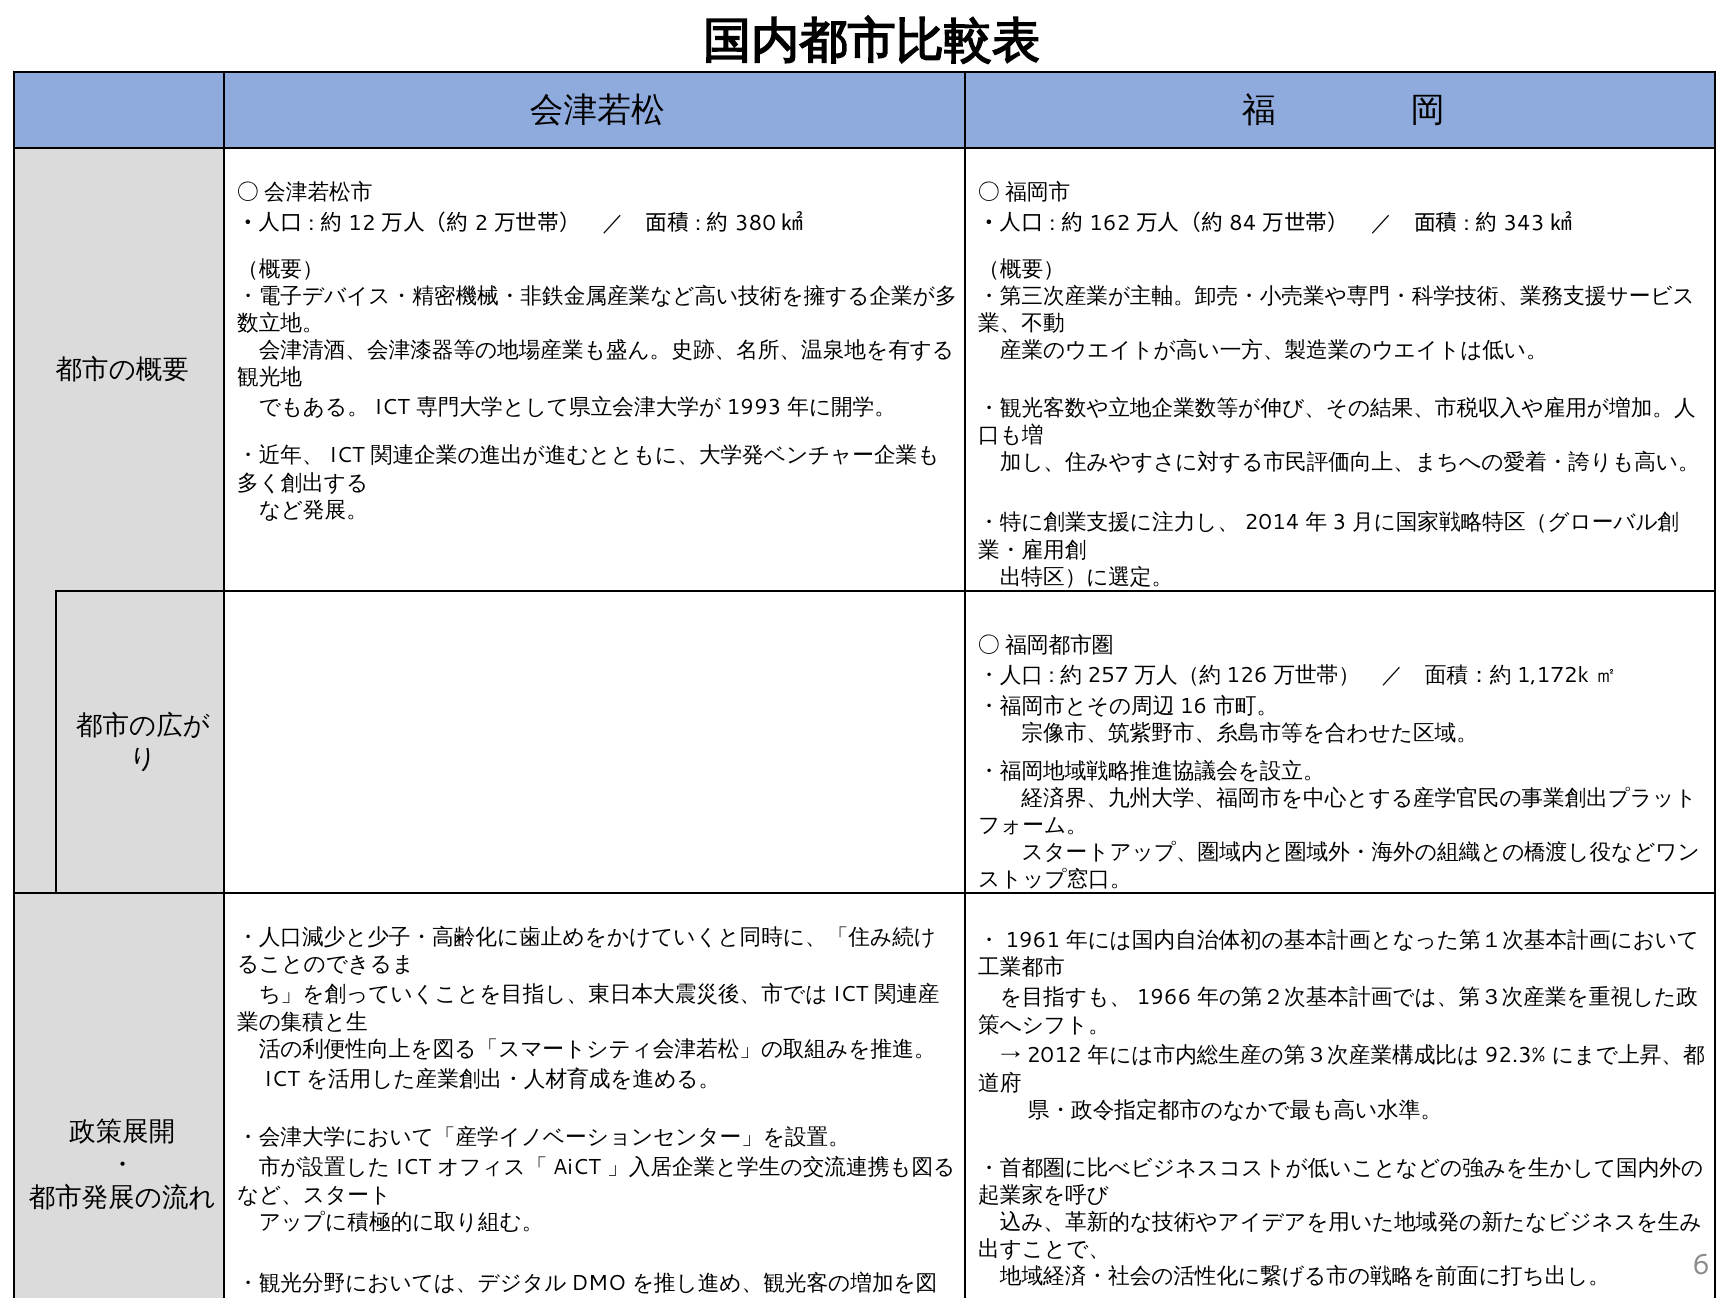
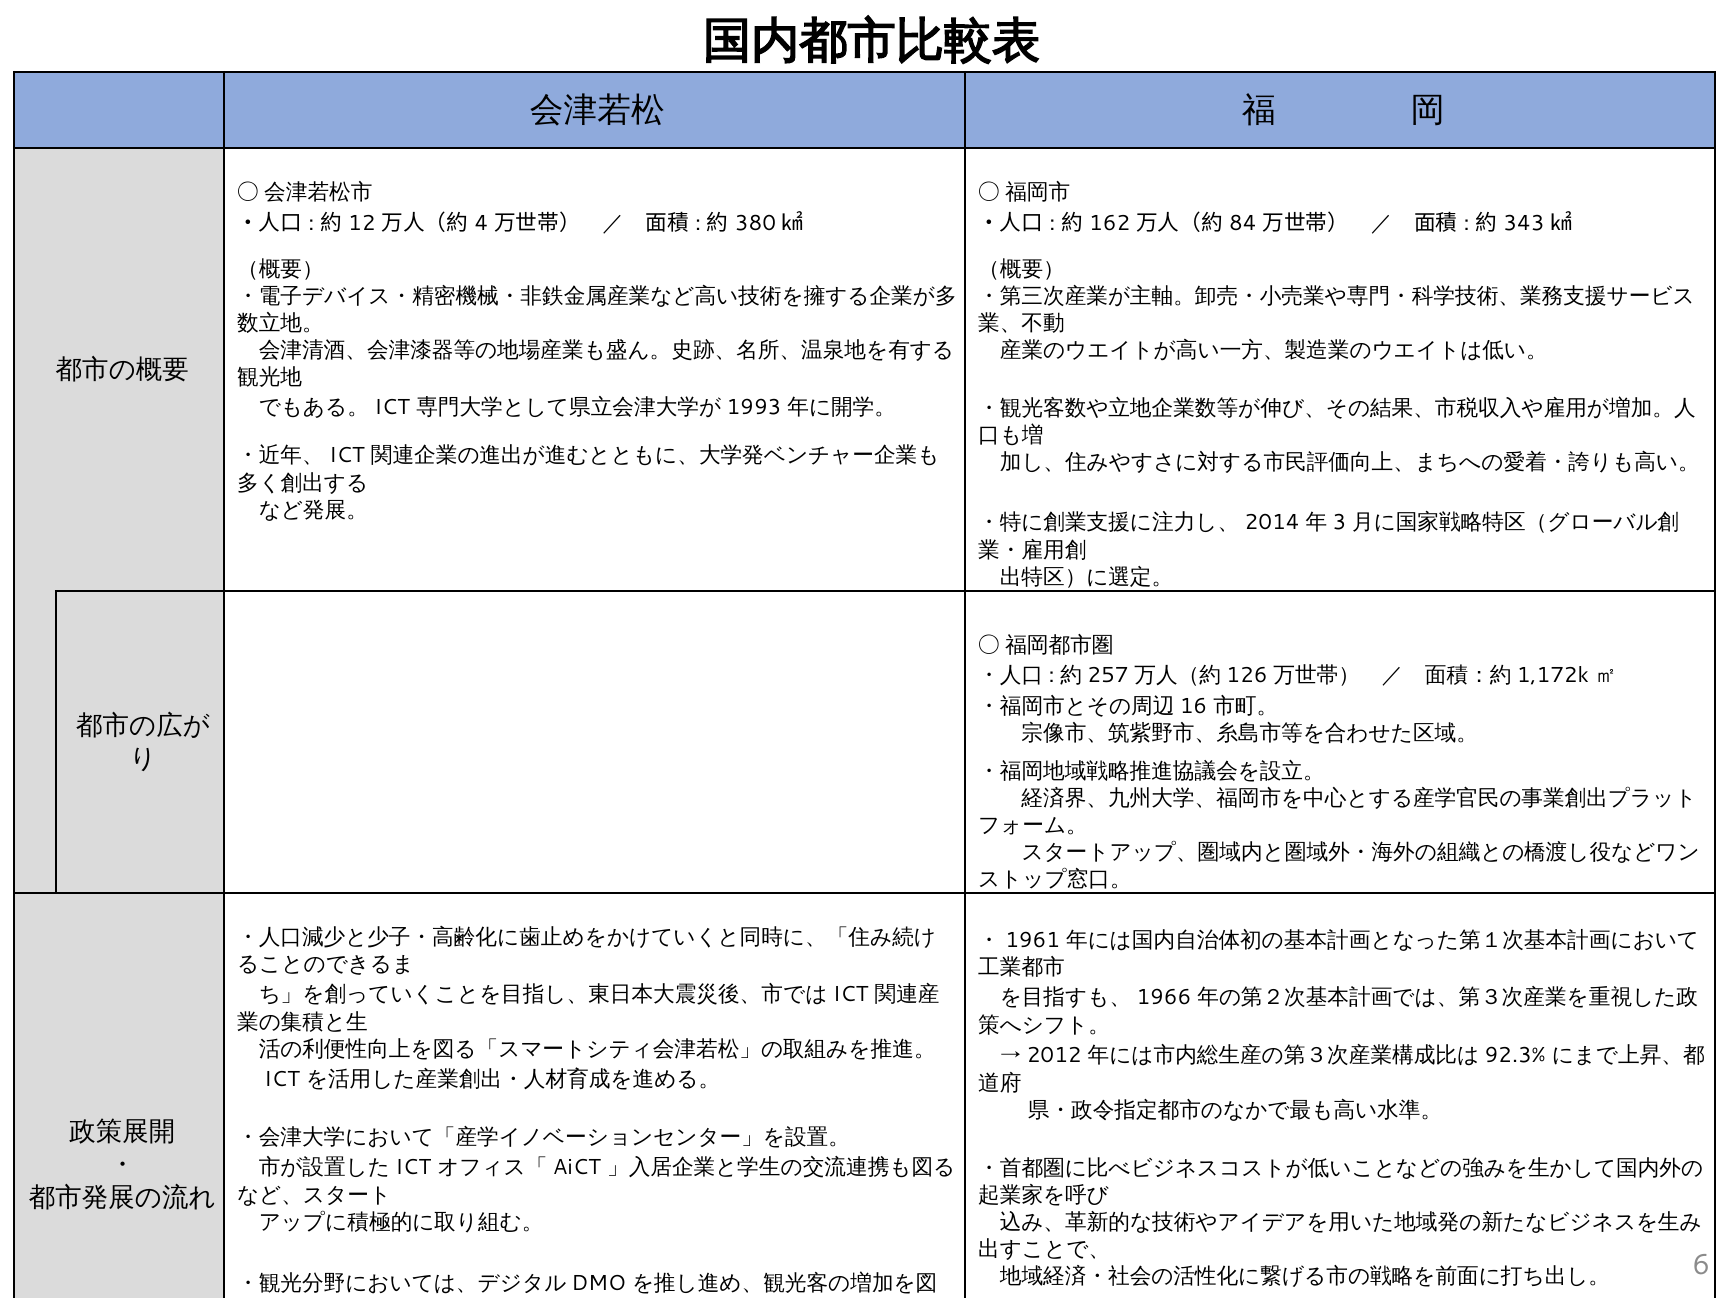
2: 2 -> 4
